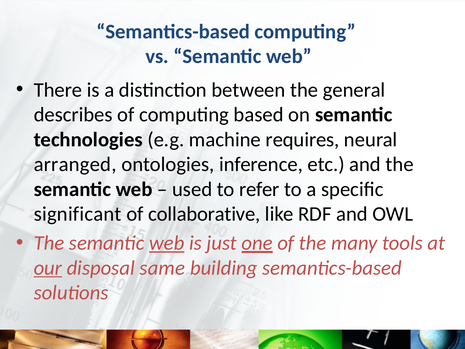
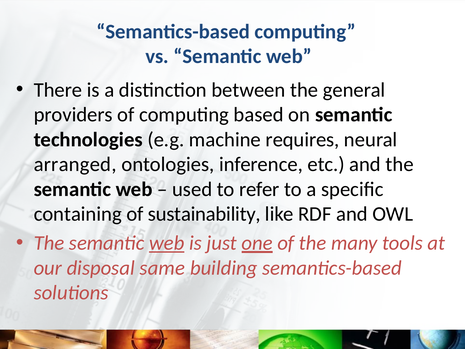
describes: describes -> providers
significant: significant -> containing
collaborative: collaborative -> sustainability
our underline: present -> none
